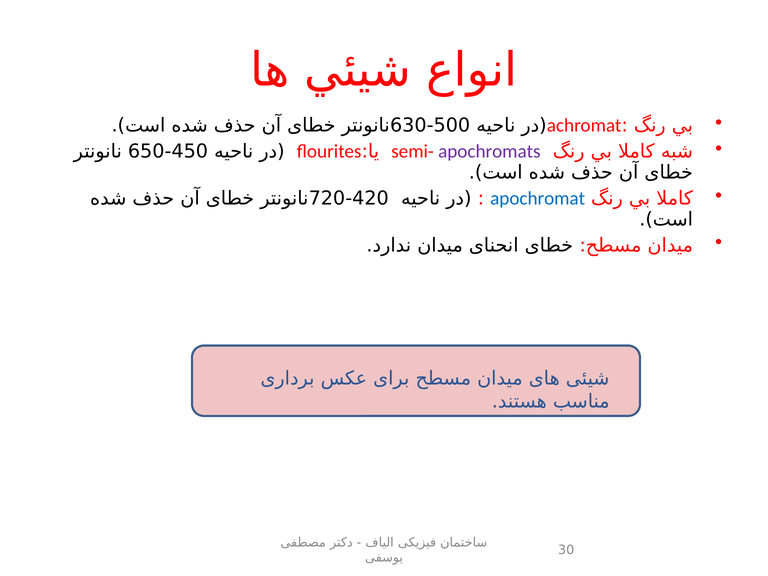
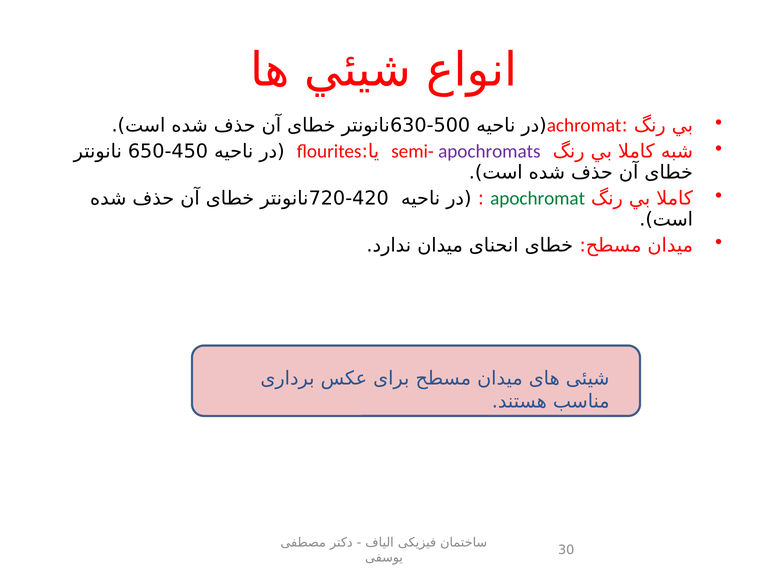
apochromat colour: blue -> green
